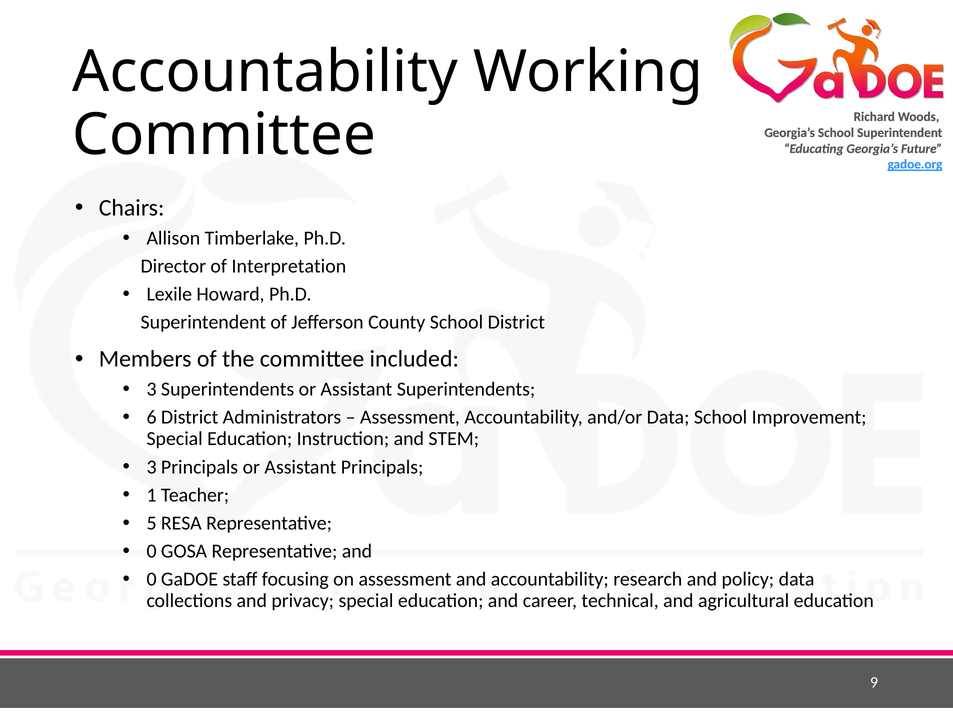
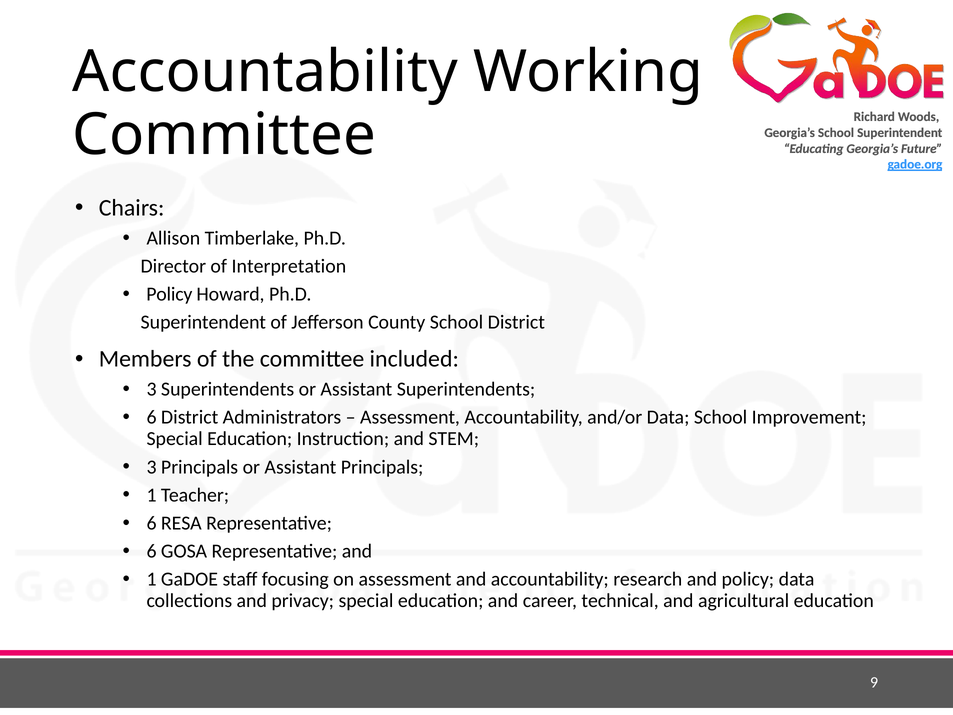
Lexile at (169, 294): Lexile -> Policy
5 at (152, 523): 5 -> 6
0 at (152, 551): 0 -> 6
0 at (152, 579): 0 -> 1
